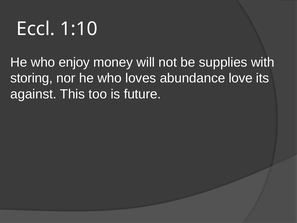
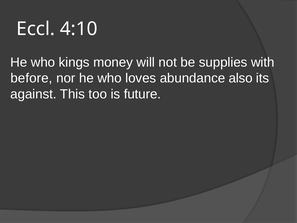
1:10: 1:10 -> 4:10
enjoy: enjoy -> kings
storing: storing -> before
love: love -> also
